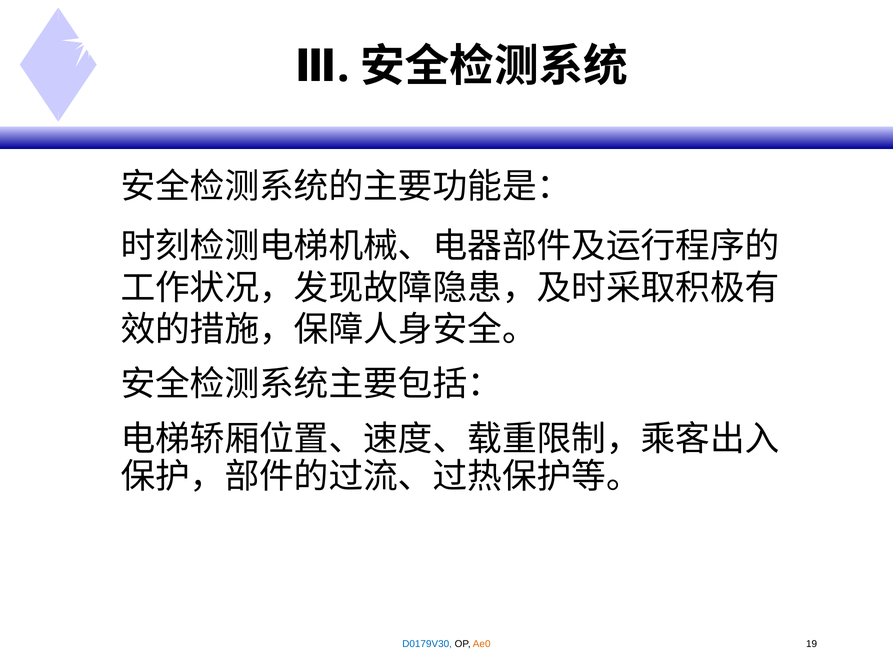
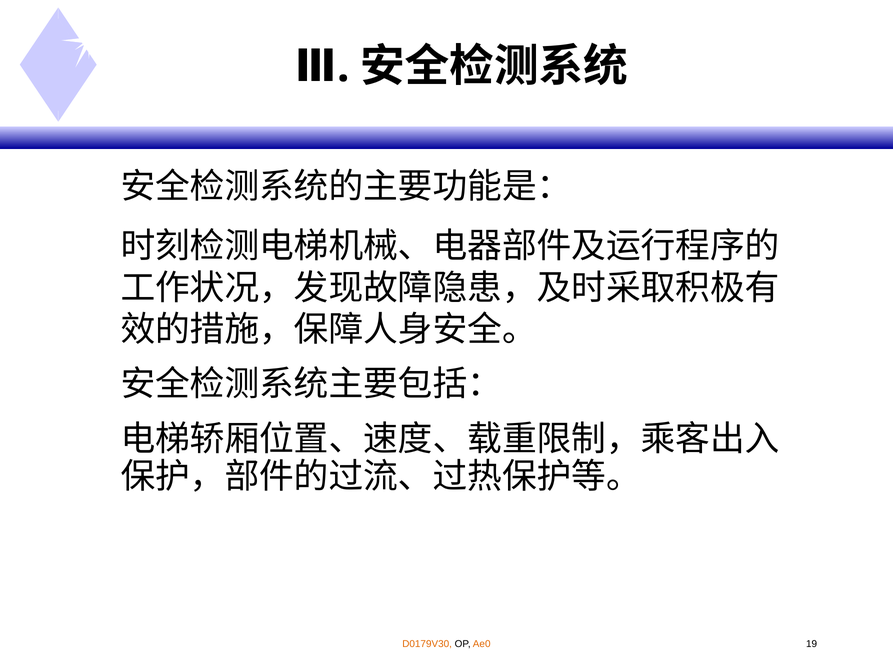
D0179V30 colour: blue -> orange
